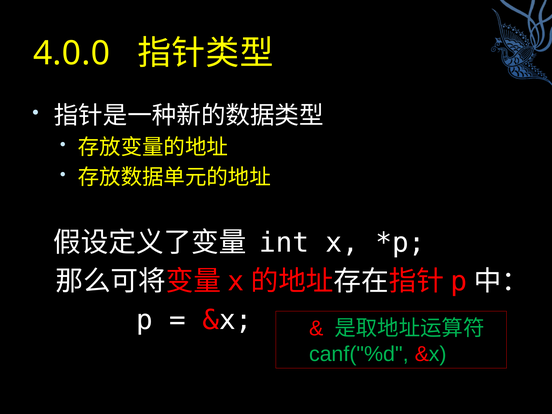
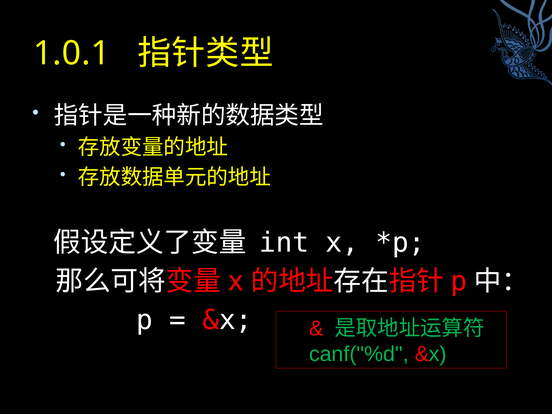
4.0.0: 4.0.0 -> 1.0.1
